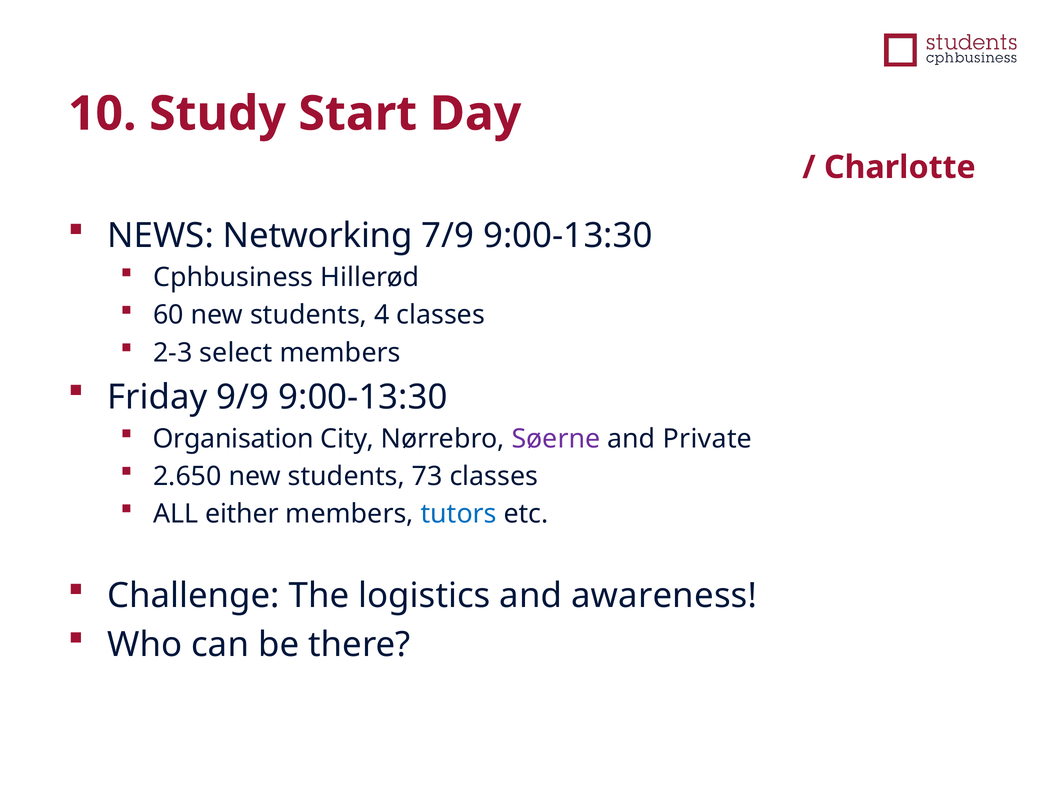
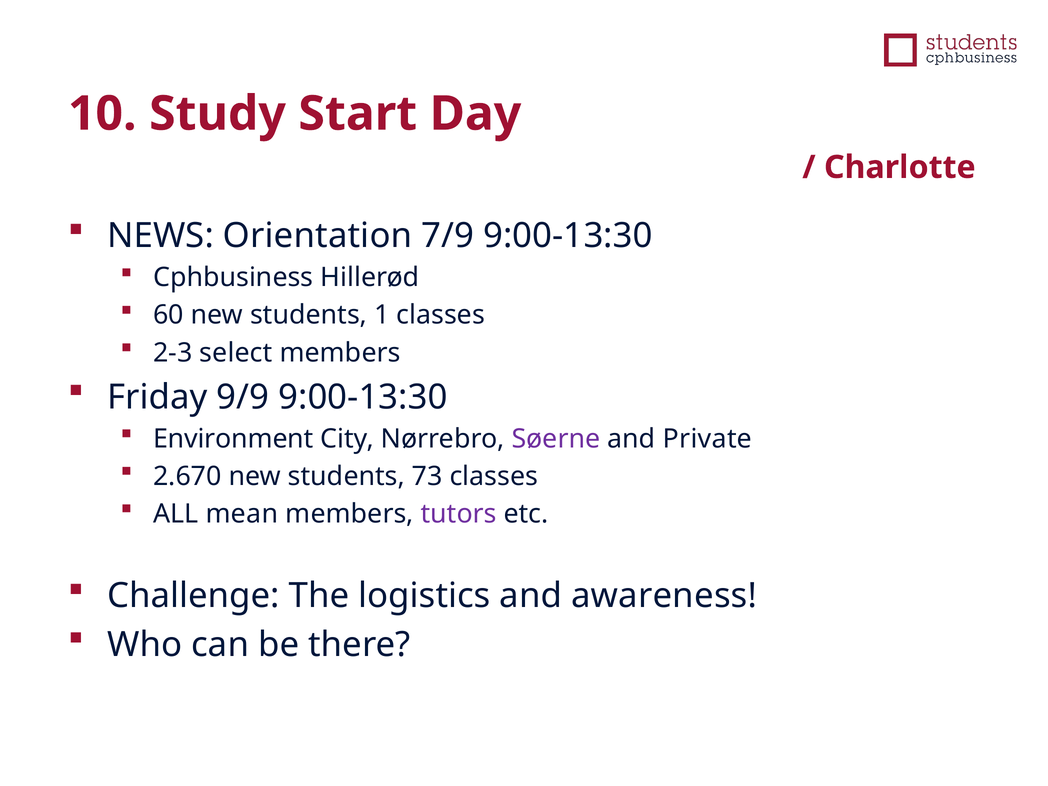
Networking: Networking -> Orientation
4: 4 -> 1
Organisation: Organisation -> Environment
2.650: 2.650 -> 2.670
either: either -> mean
tutors colour: blue -> purple
